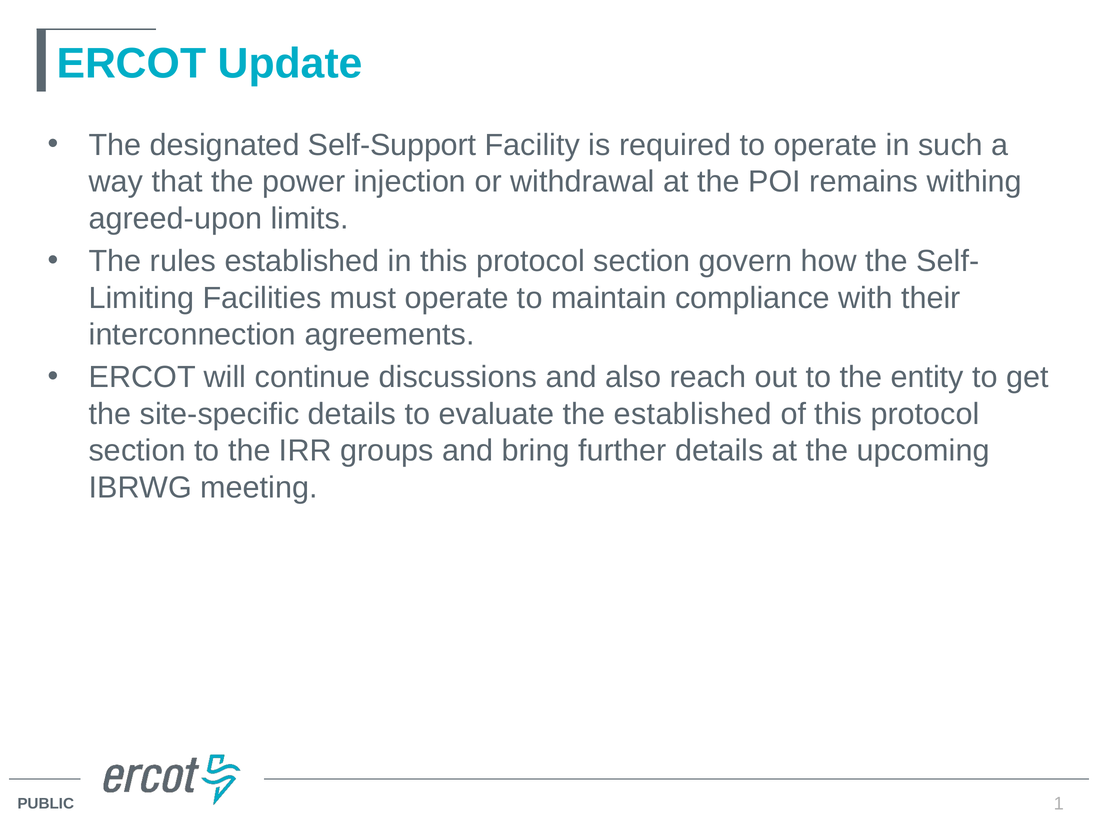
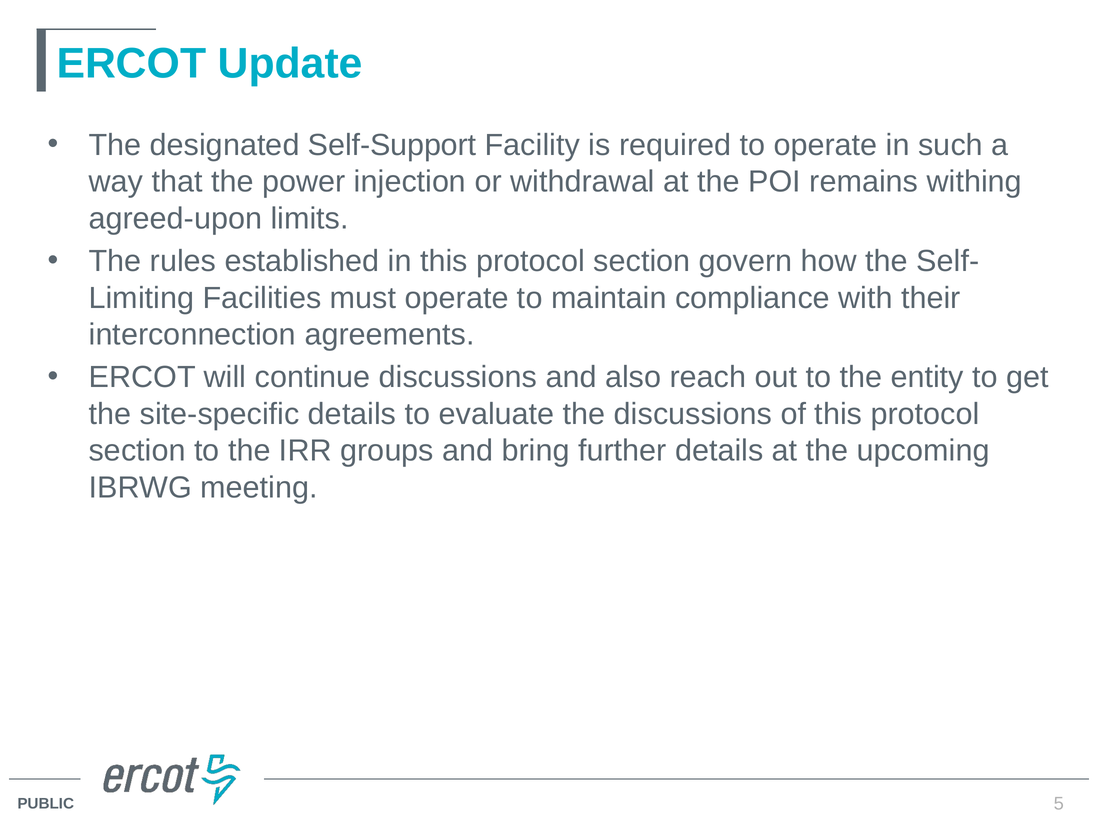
the established: established -> discussions
1: 1 -> 5
